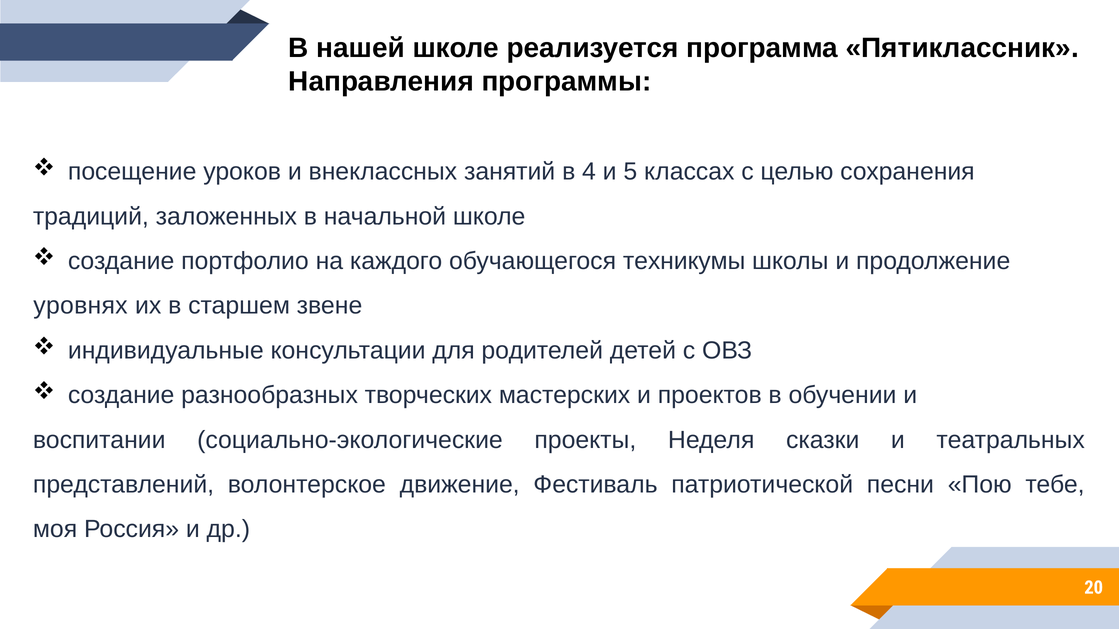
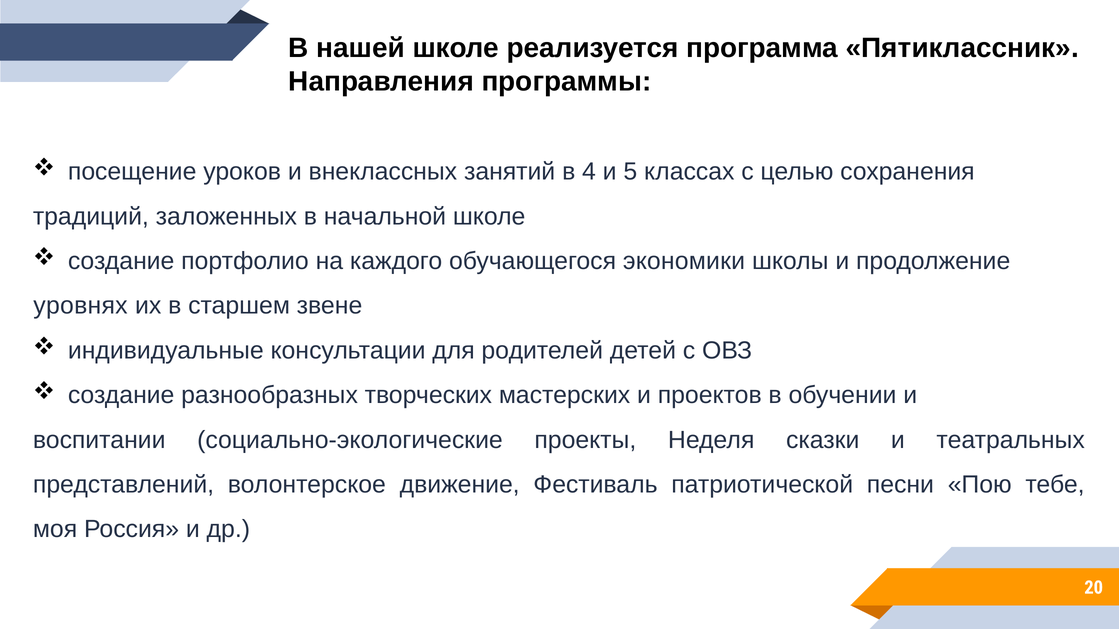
техникумы: техникумы -> экономики
